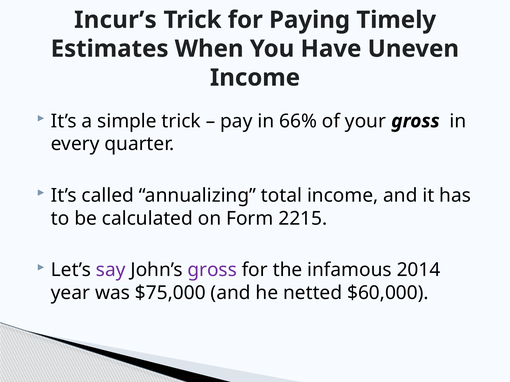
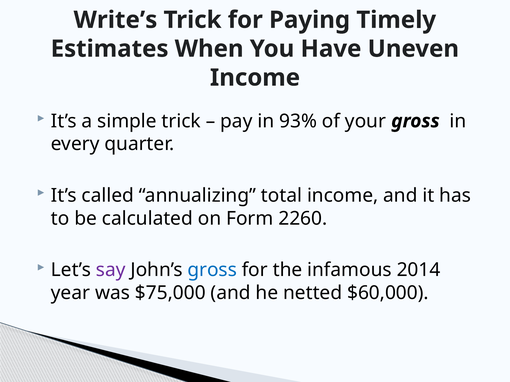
Incur’s: Incur’s -> Write’s
66%: 66% -> 93%
2215: 2215 -> 2260
gross at (212, 270) colour: purple -> blue
